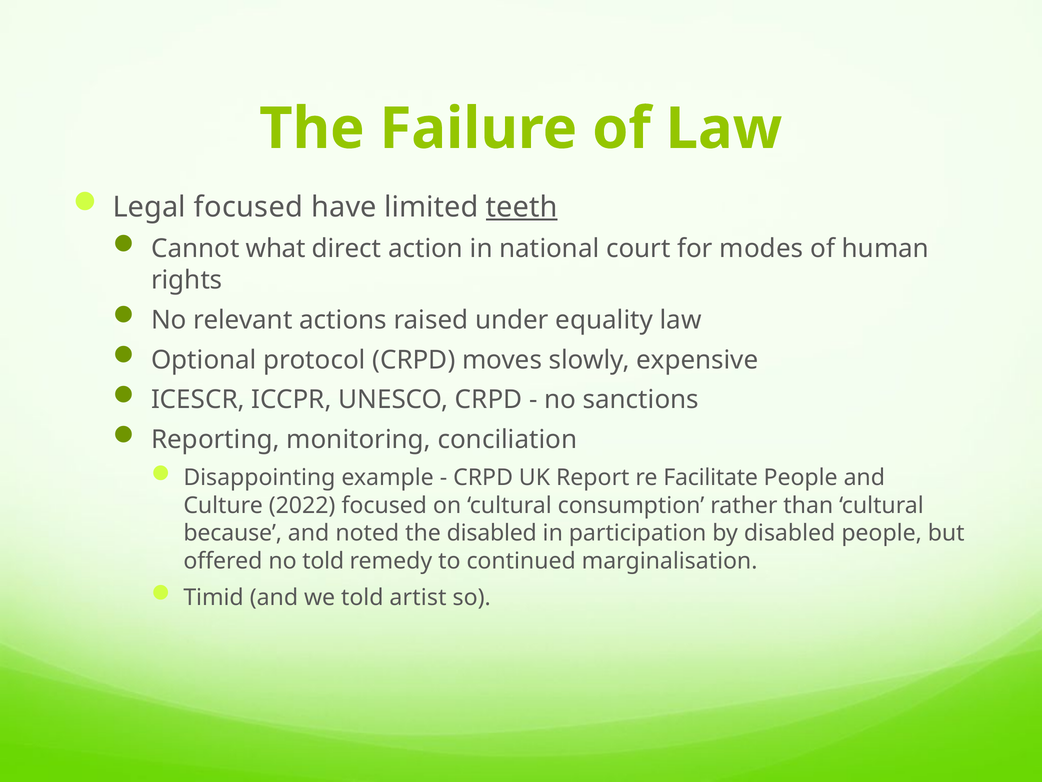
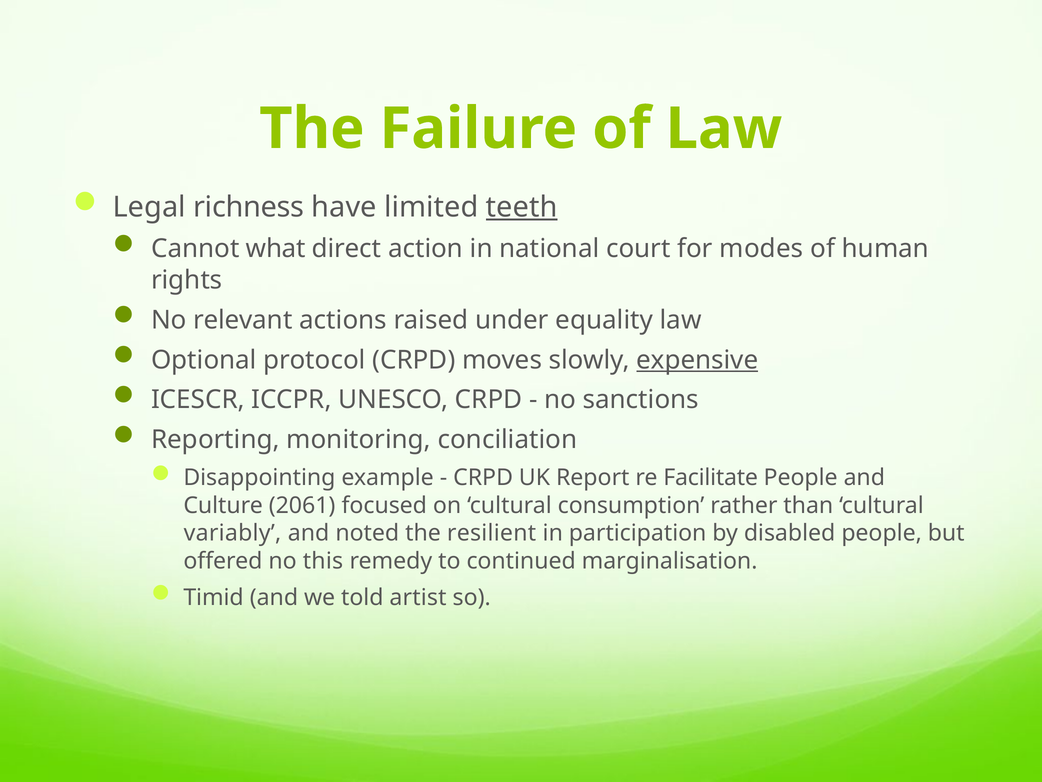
Legal focused: focused -> richness
expensive underline: none -> present
2022: 2022 -> 2061
because: because -> variably
the disabled: disabled -> resilient
no told: told -> this
